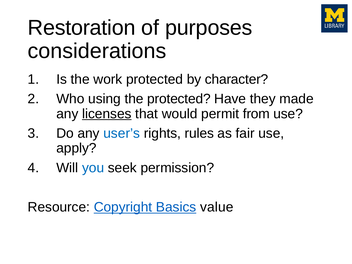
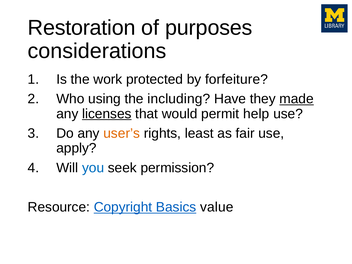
character: character -> forfeiture
the protected: protected -> including
made underline: none -> present
from: from -> help
user’s colour: blue -> orange
rules: rules -> least
